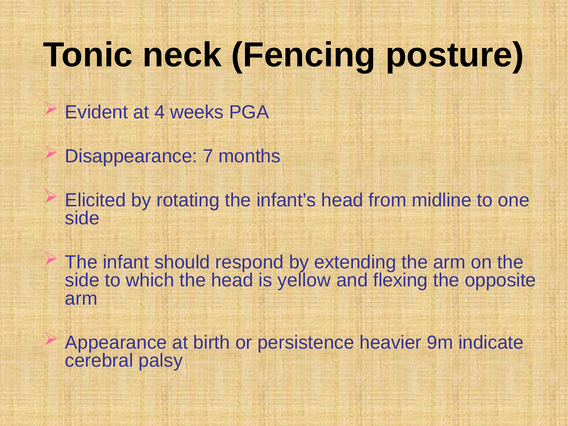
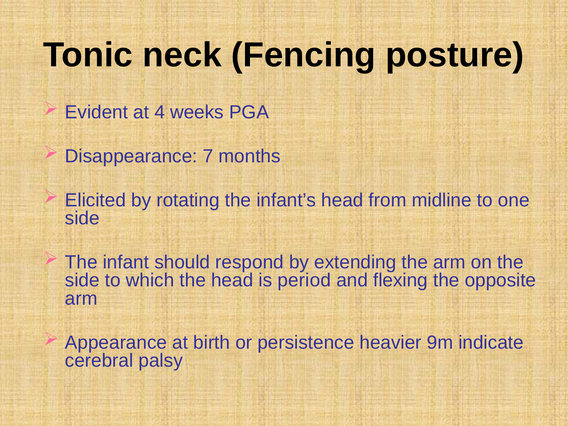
yellow: yellow -> period
